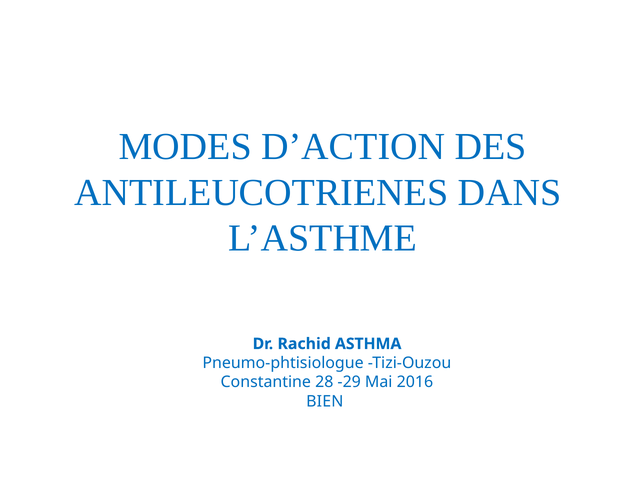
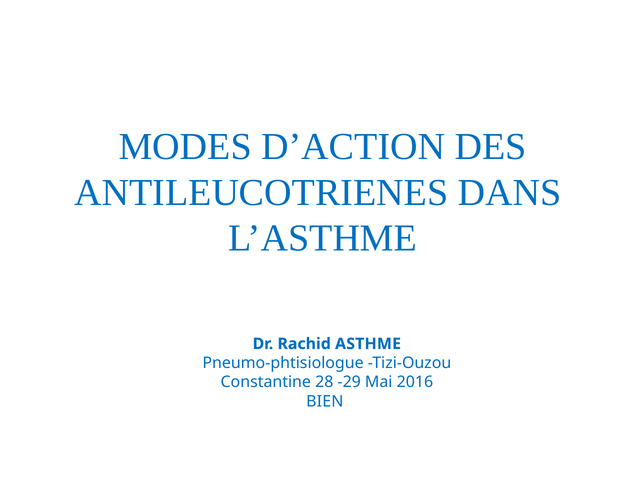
ASTHMA: ASTHMA -> ASTHME
